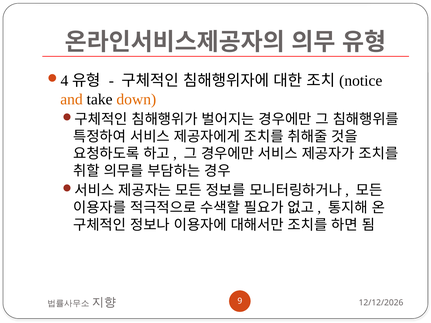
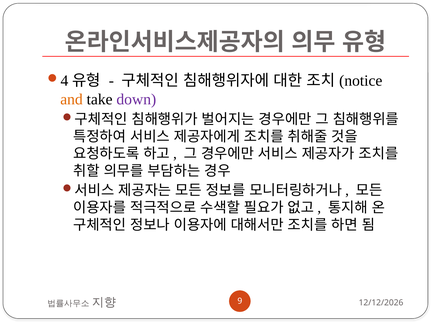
down colour: orange -> purple
